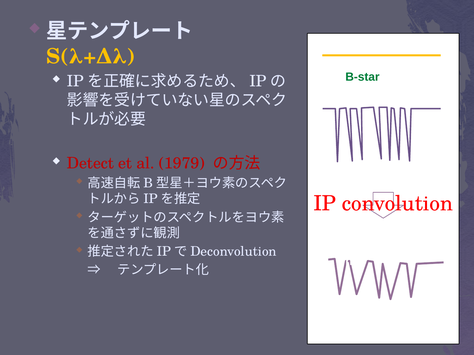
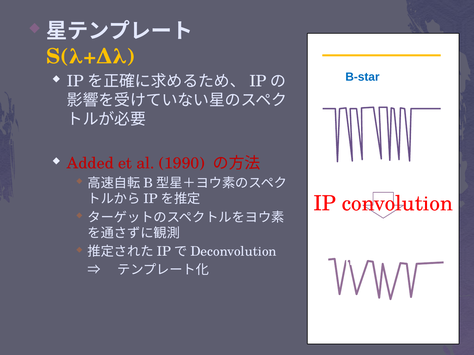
B-star colour: green -> blue
Detect: Detect -> Added
1979: 1979 -> 1990
